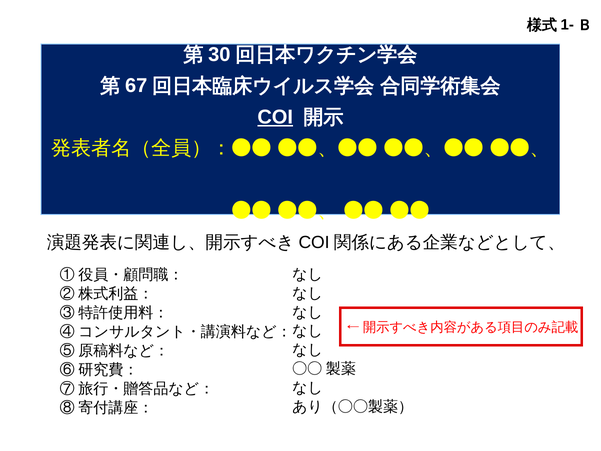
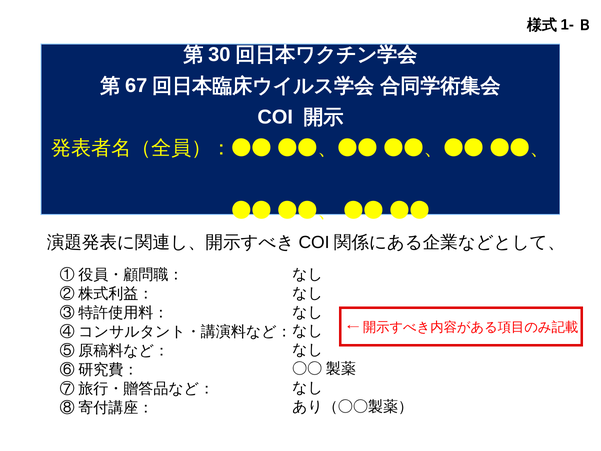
COI underline: present -> none
